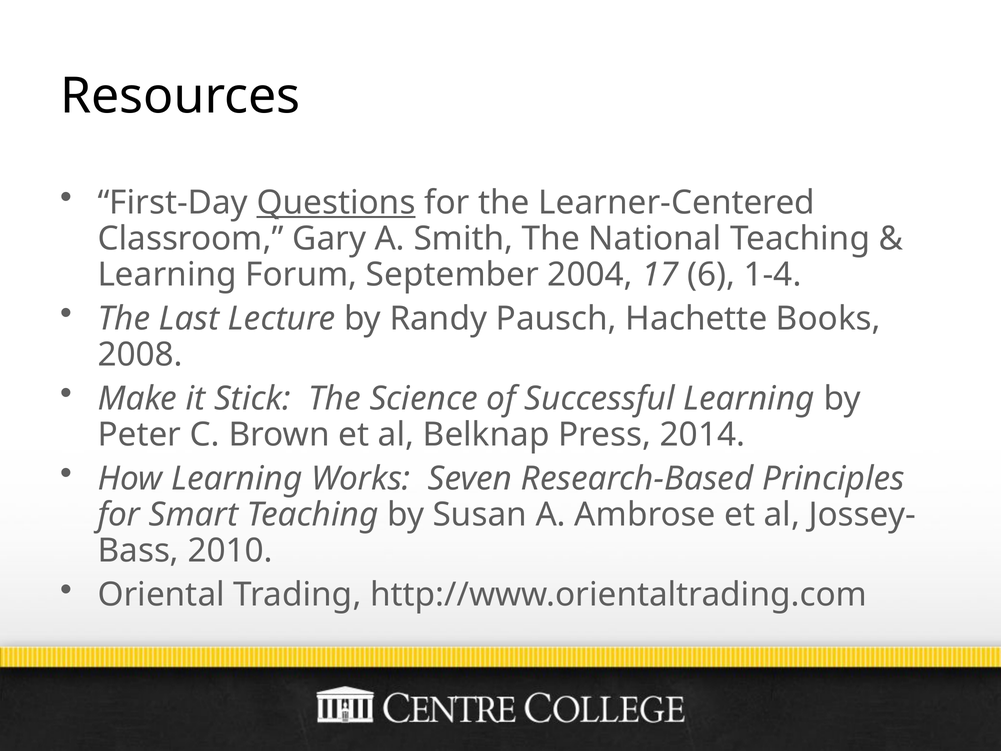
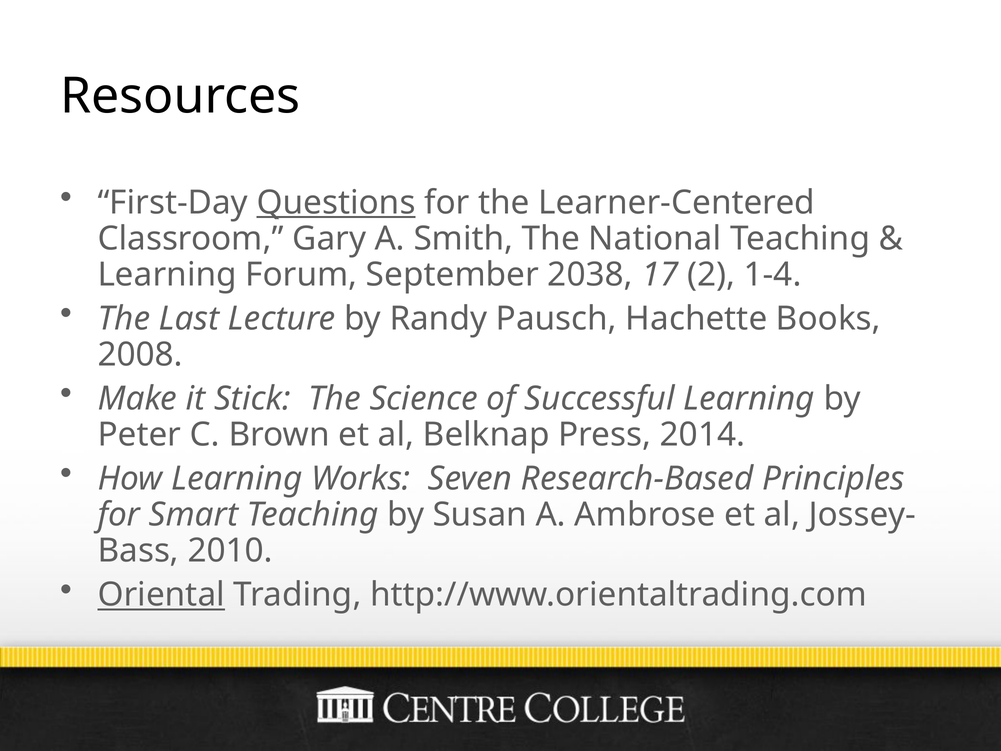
2004: 2004 -> 2038
6: 6 -> 2
Oriental underline: none -> present
